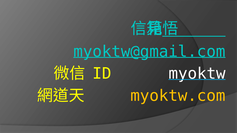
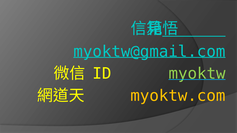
myoktw colour: white -> light green
